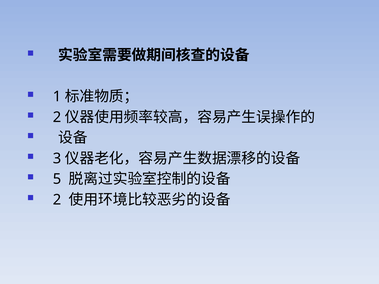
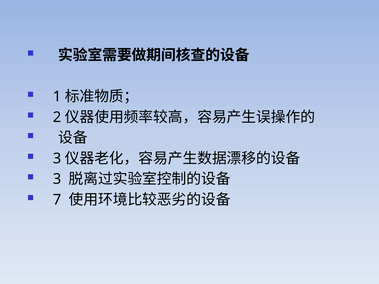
5 at (57, 179): 5 -> 3
2 at (57, 200): 2 -> 7
